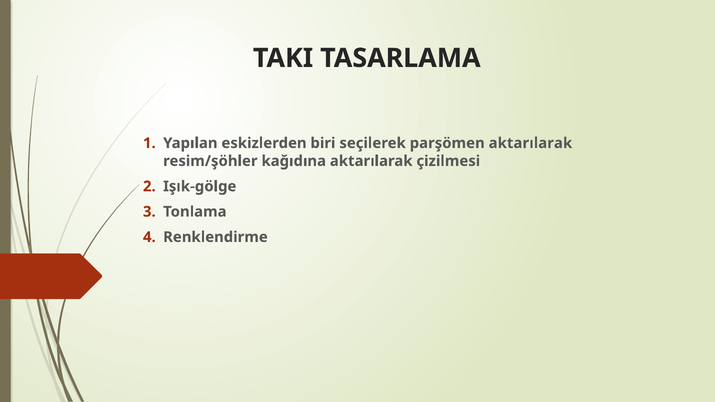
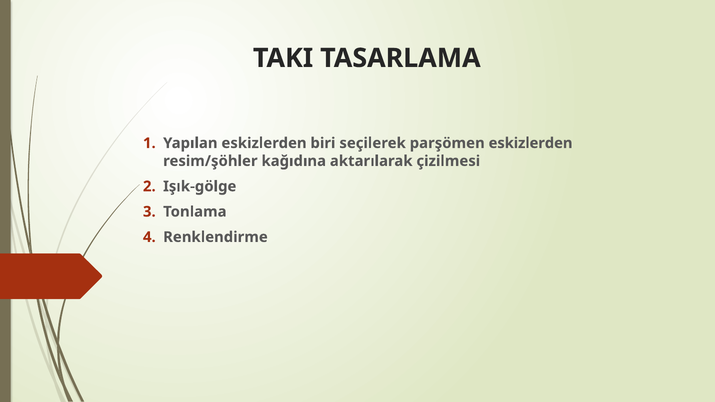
parşömen aktarılarak: aktarılarak -> eskizlerden
